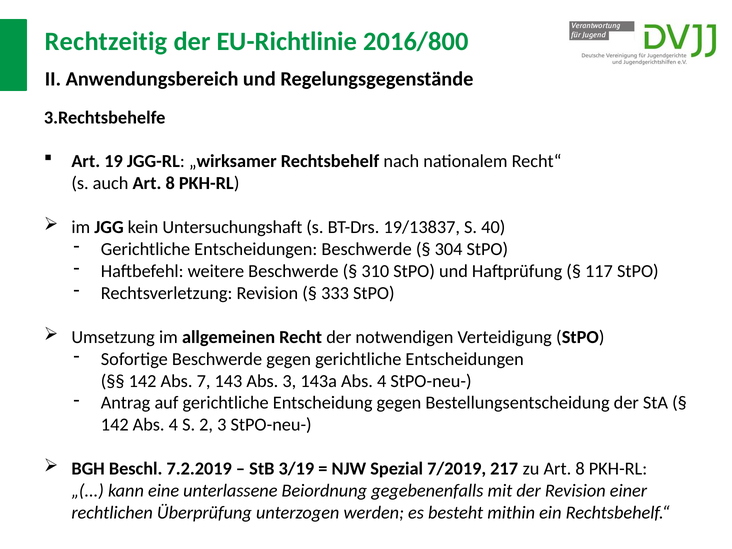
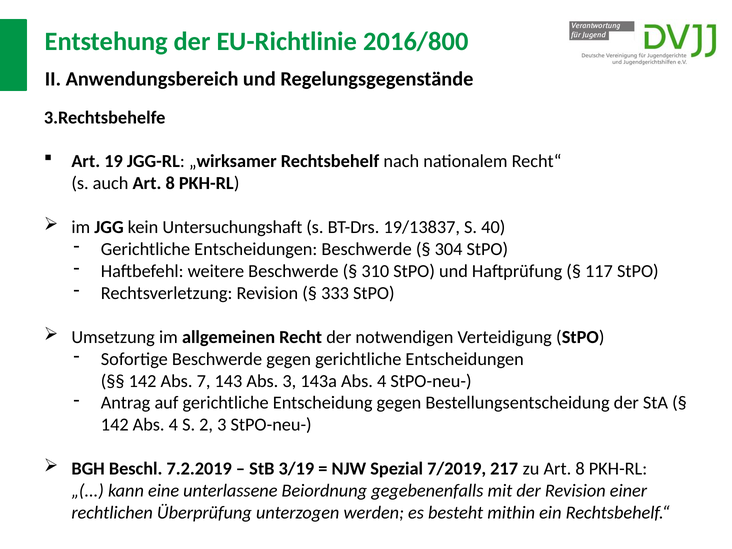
Rechtzeitig: Rechtzeitig -> Entstehung
